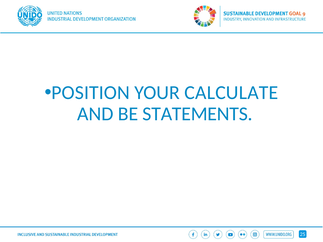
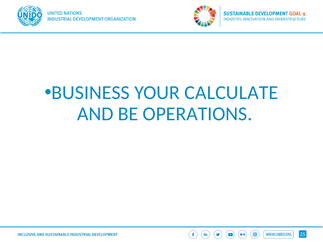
POSITION: POSITION -> BUSINESS
STATEMENTS: STATEMENTS -> OPERATIONS
